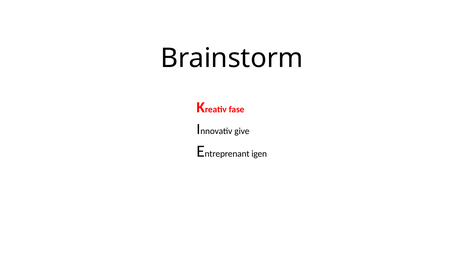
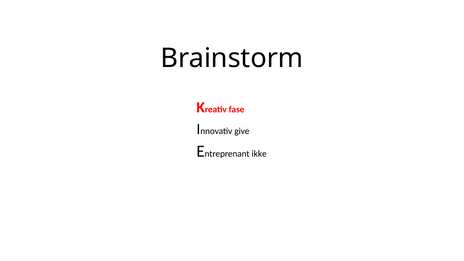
igen: igen -> ikke
